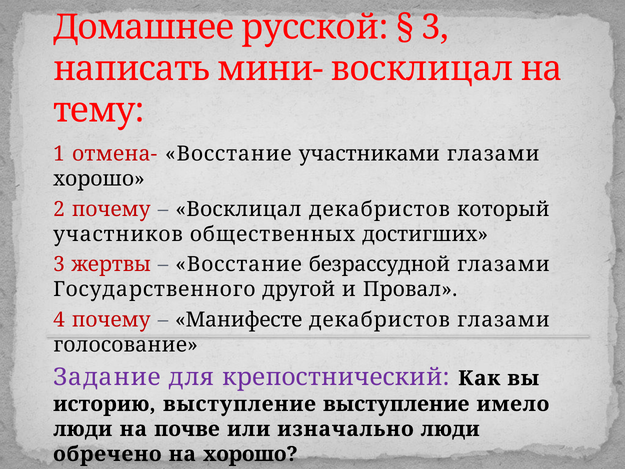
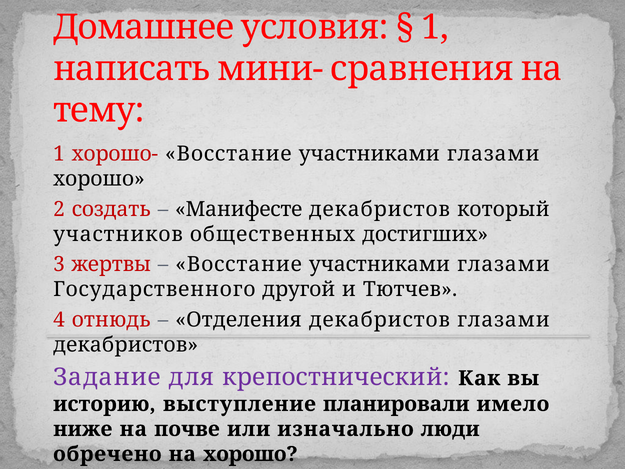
русской: русской -> условия
3 at (435, 27): 3 -> 1
мини- восклицал: восклицал -> сравнения
отмена-: отмена- -> хорошо-
2 почему: почему -> создать
Восклицал at (238, 209): Восклицал -> Манифесте
безрассудной at (380, 264): безрассудной -> участниками
Провал: Провал -> Тютчев
4 почему: почему -> отнюдь
Манифесте: Манифесте -> Отделения
голосование at (126, 344): голосование -> декабристов
выступление выступление: выступление -> планировали
люди at (83, 429): люди -> ниже
